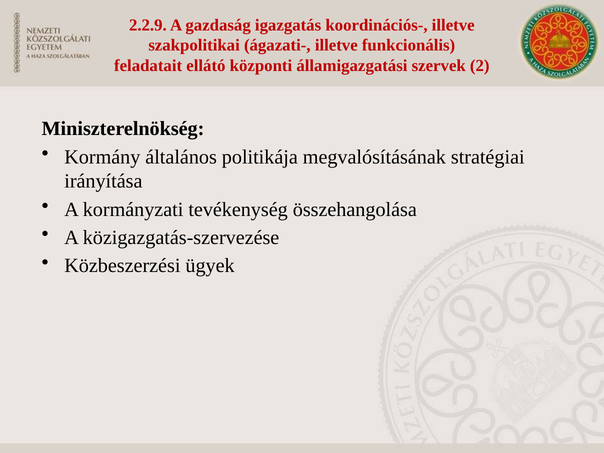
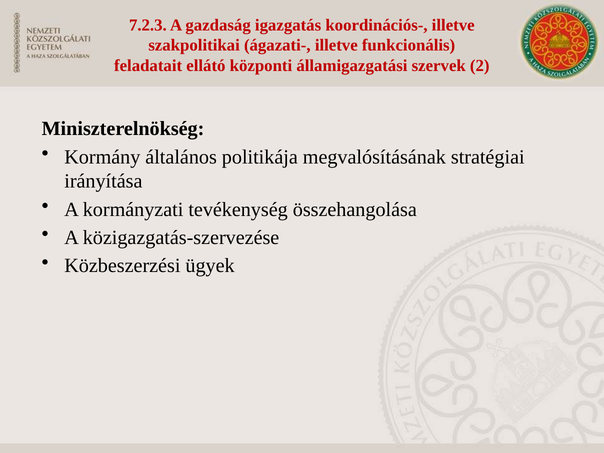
2.2.9: 2.2.9 -> 7.2.3
